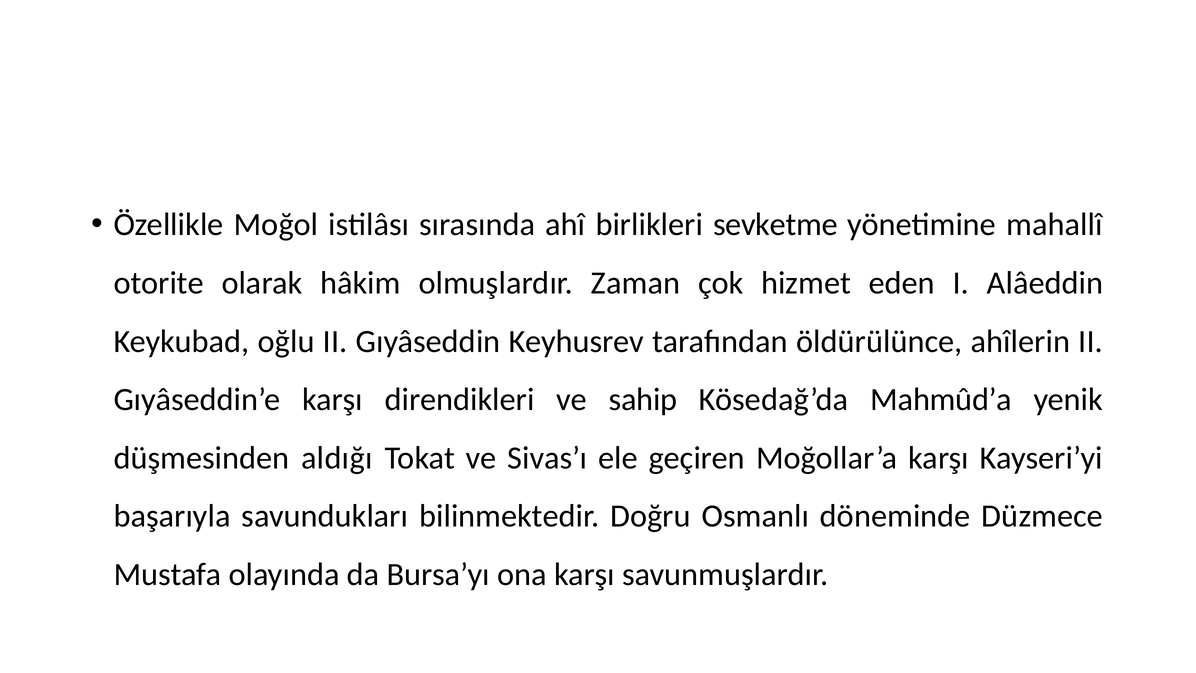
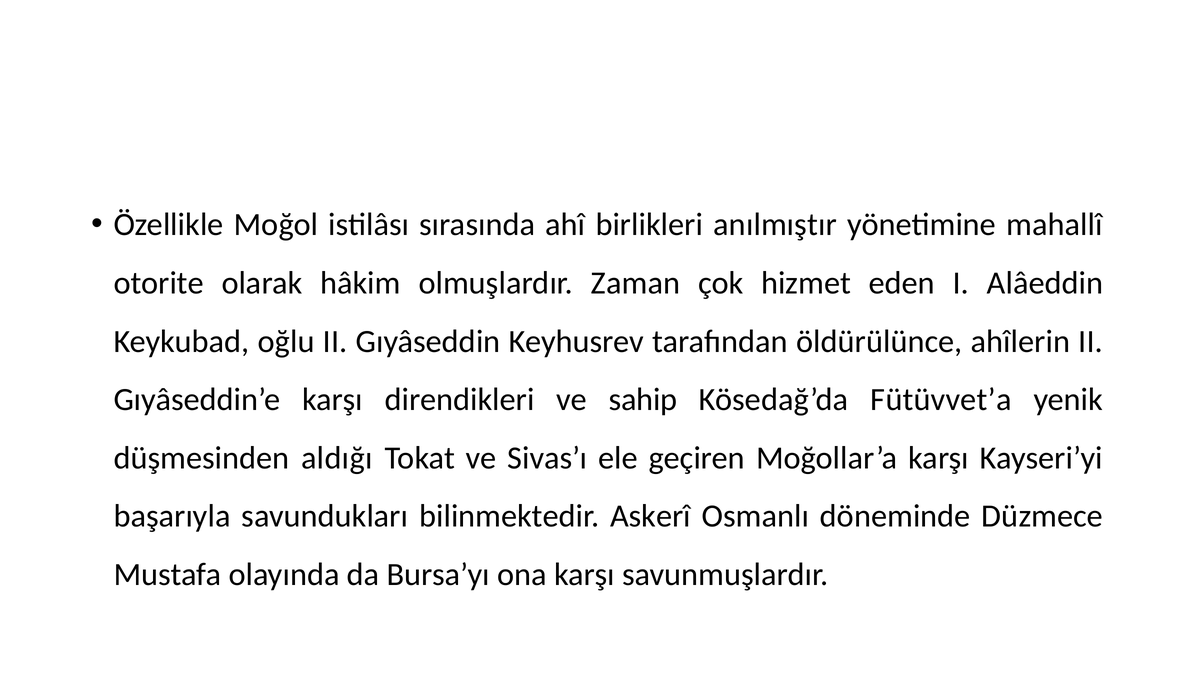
sevketme: sevketme -> anılmıştır
Mahmûd’a: Mahmûd’a -> Fütüvvet’a
Doğru: Doğru -> Askerî
